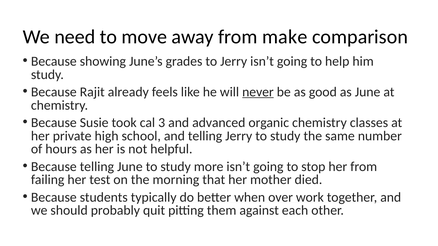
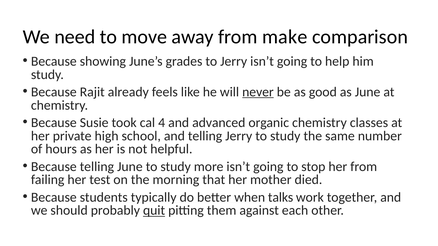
3: 3 -> 4
over: over -> talks
quit underline: none -> present
